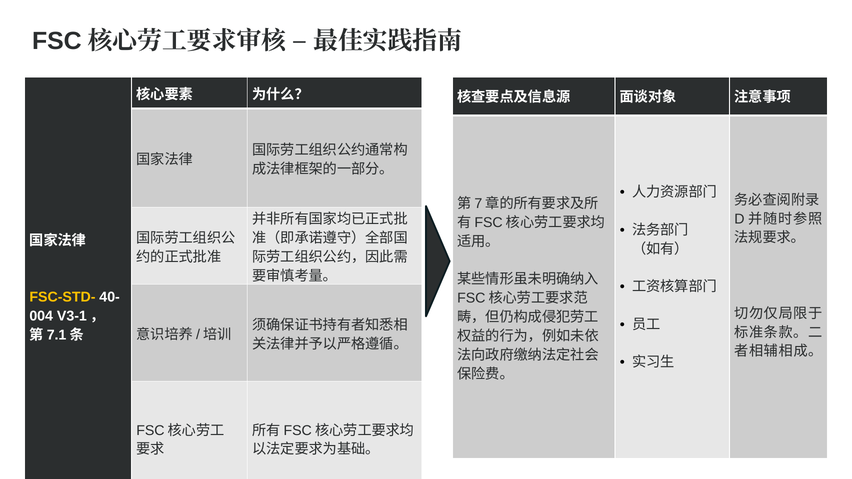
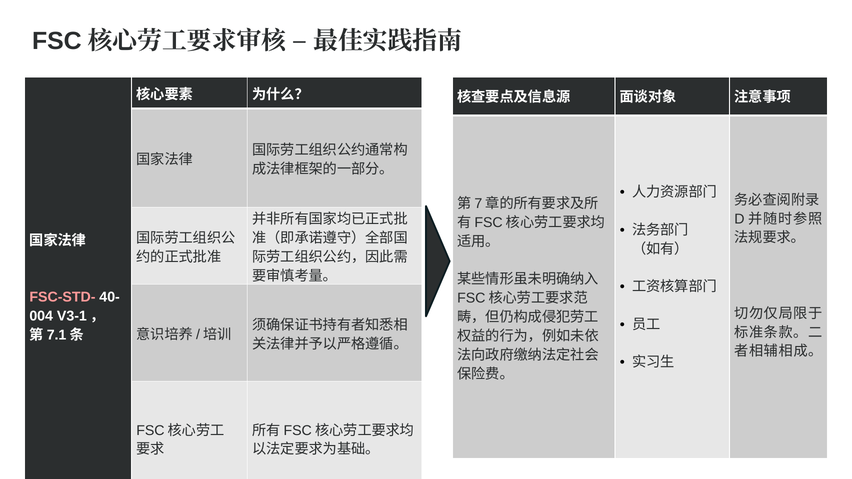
FSC-STD- colour: yellow -> pink
